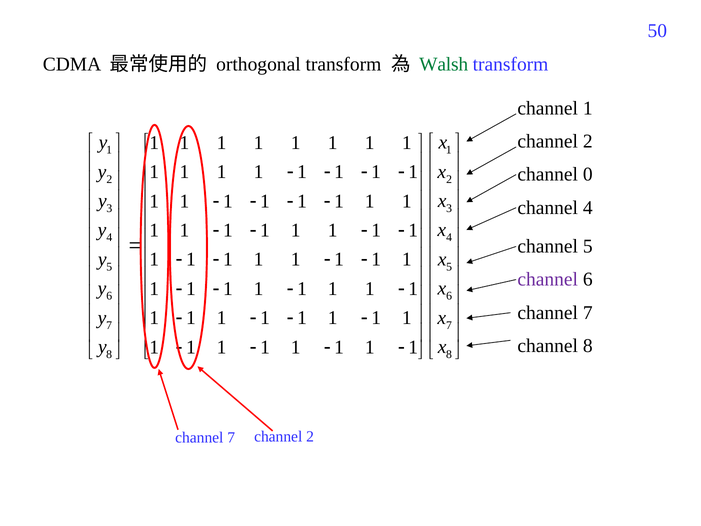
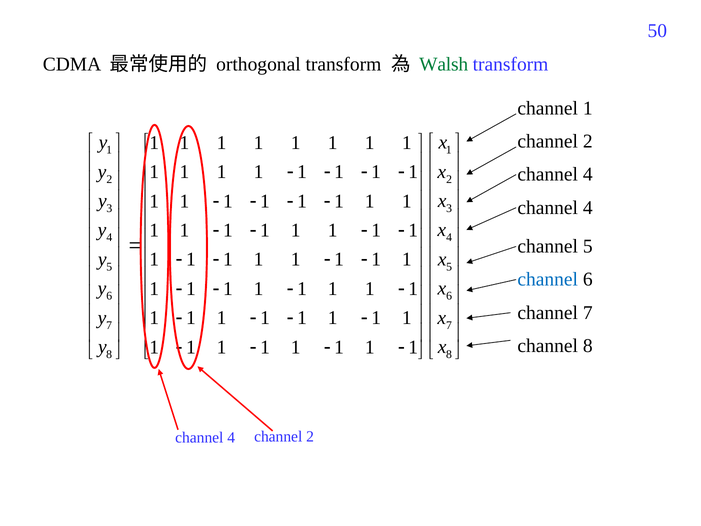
0 at (588, 174): 0 -> 4
channel at (548, 279) colour: purple -> blue
7 at (231, 438): 7 -> 4
